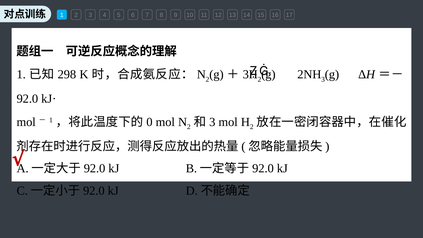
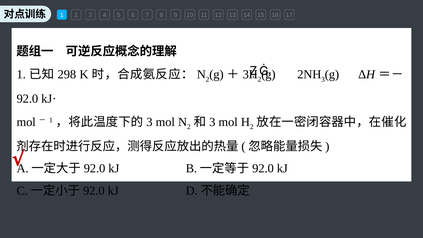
0 at (149, 122): 0 -> 3
